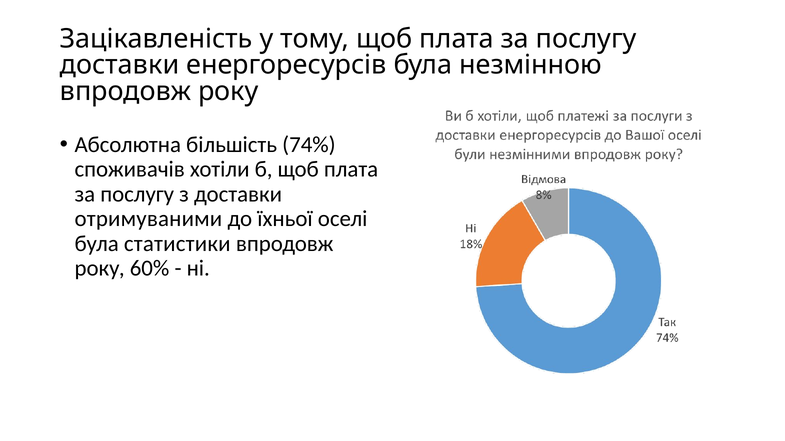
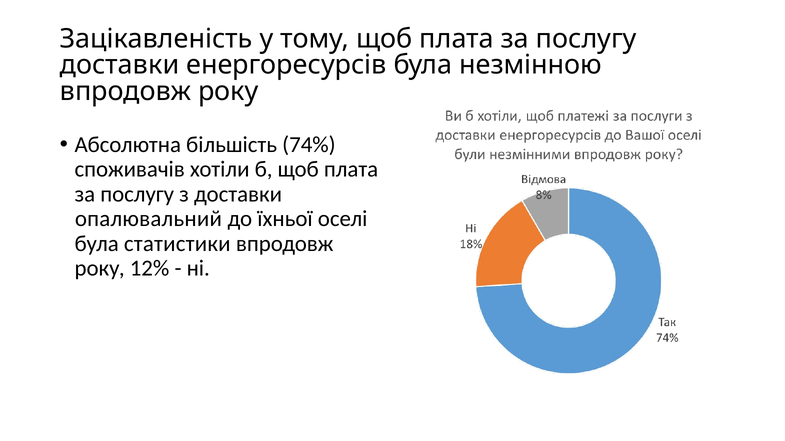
отримуваними: отримуваними -> опалювальний
60%: 60% -> 12%
